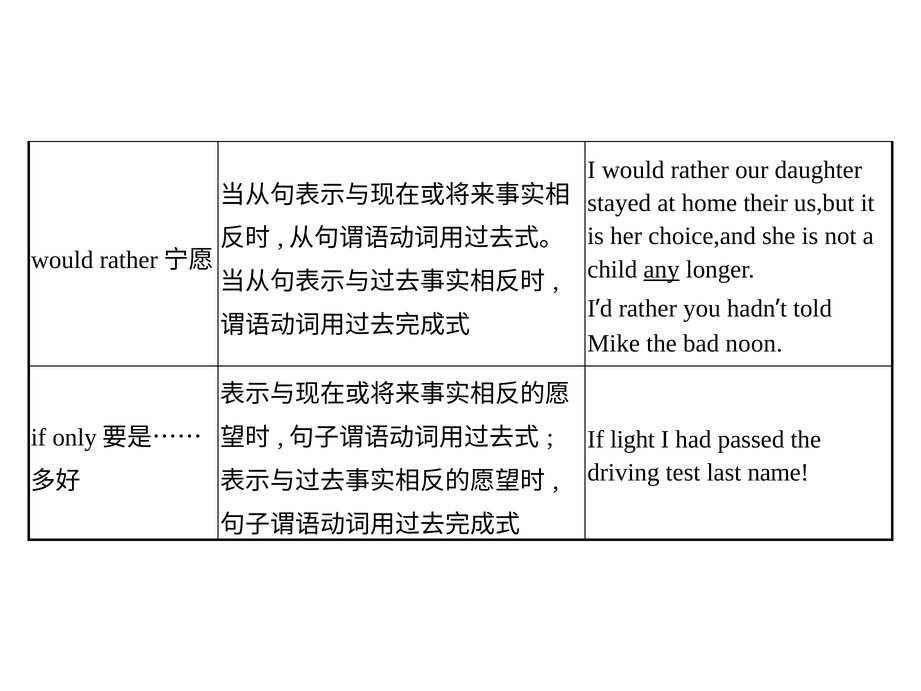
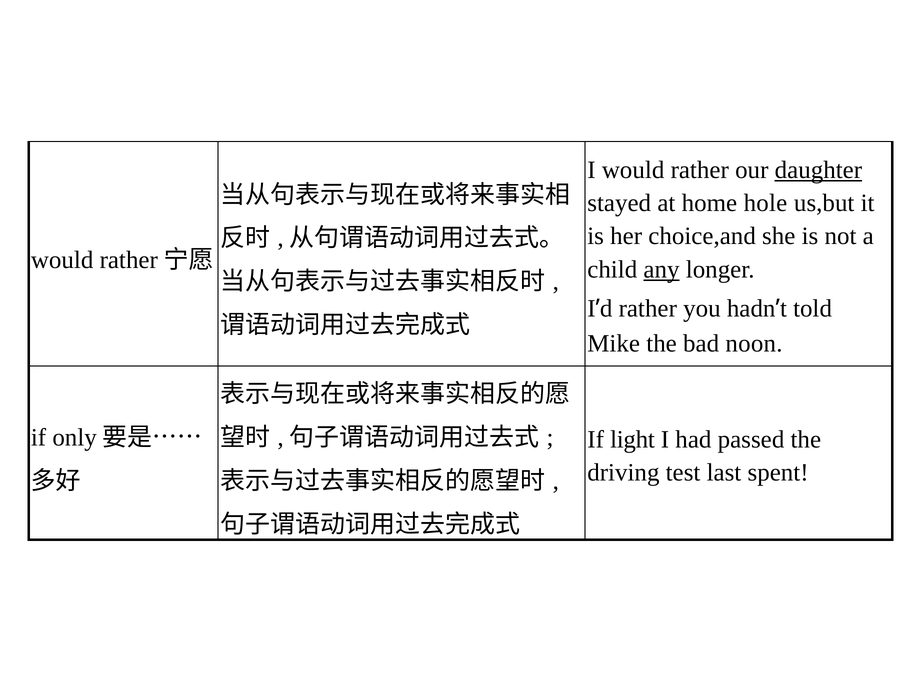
daughter underline: none -> present
their: their -> hole
name: name -> spent
